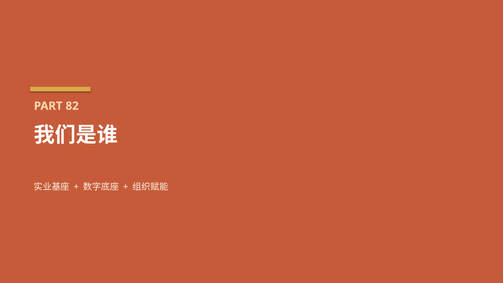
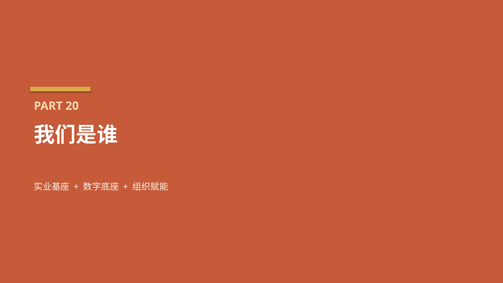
82: 82 -> 20
